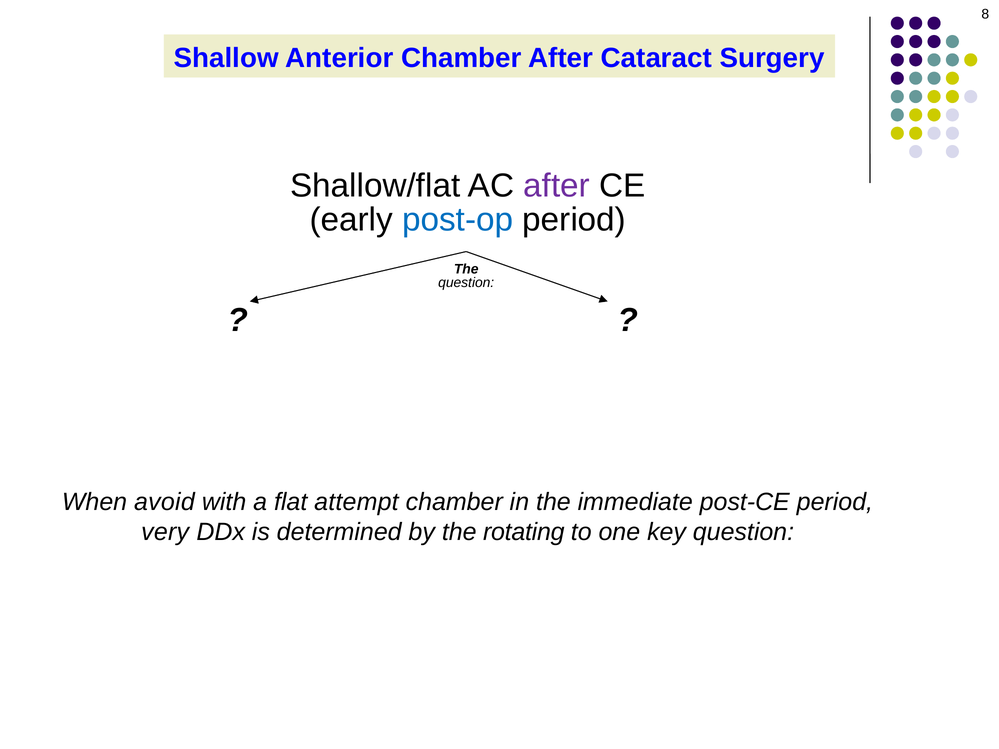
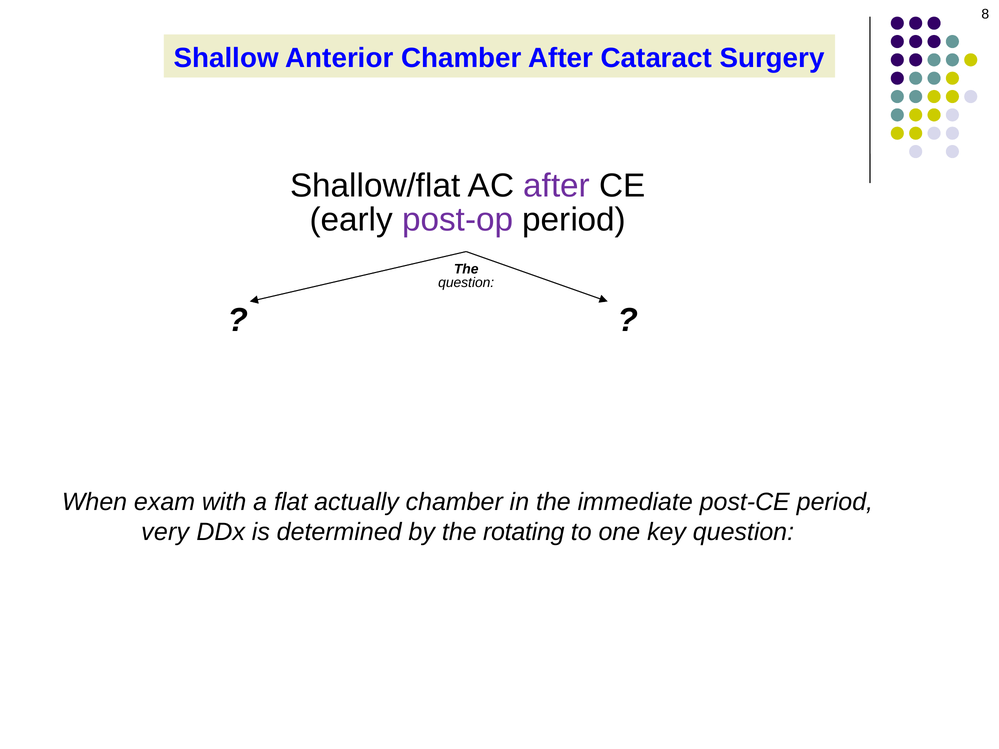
post-op colour: blue -> purple
avoid: avoid -> exam
attempt: attempt -> actually
